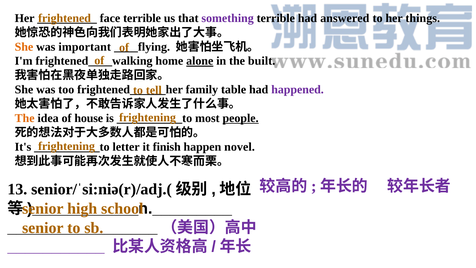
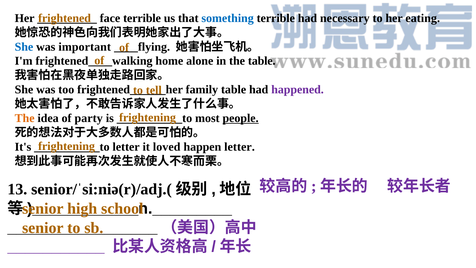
something colour: purple -> blue
answered: answered -> necessary
things: things -> eating
She at (24, 47) colour: orange -> blue
alone underline: present -> none
the built: built -> table
house: house -> party
finish: finish -> loved
happen novel: novel -> letter
